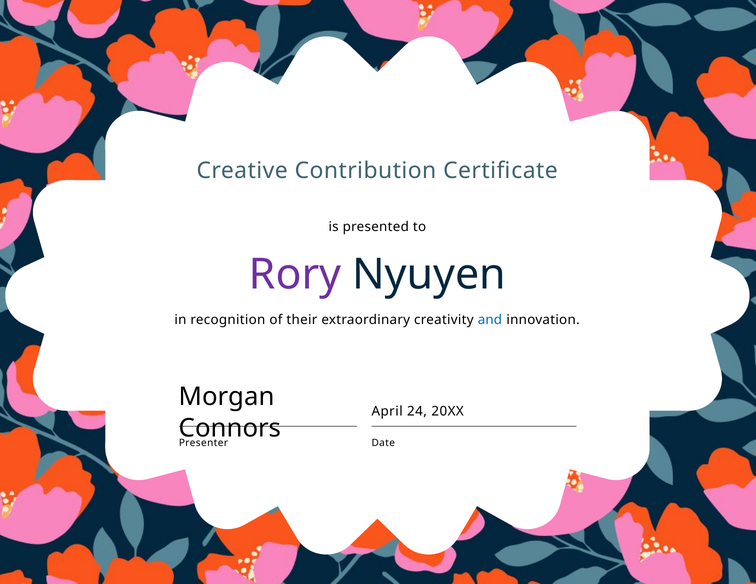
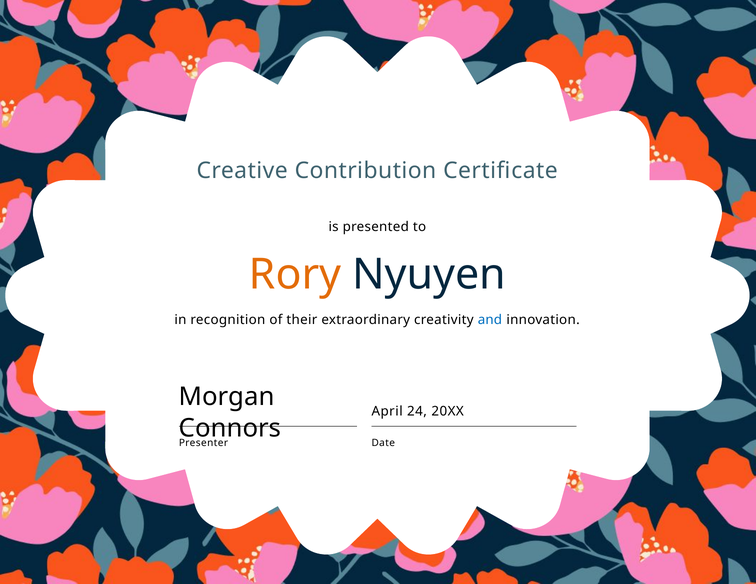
Rory colour: purple -> orange
